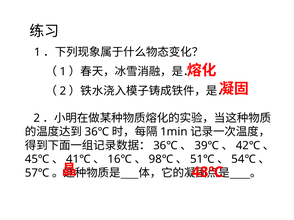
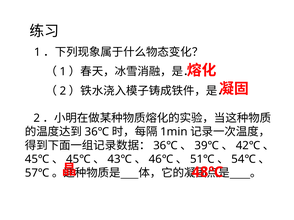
41℃ at (78, 160): 41℃ -> 45℃
16℃: 16℃ -> 43℃
98℃: 98℃ -> 46℃
